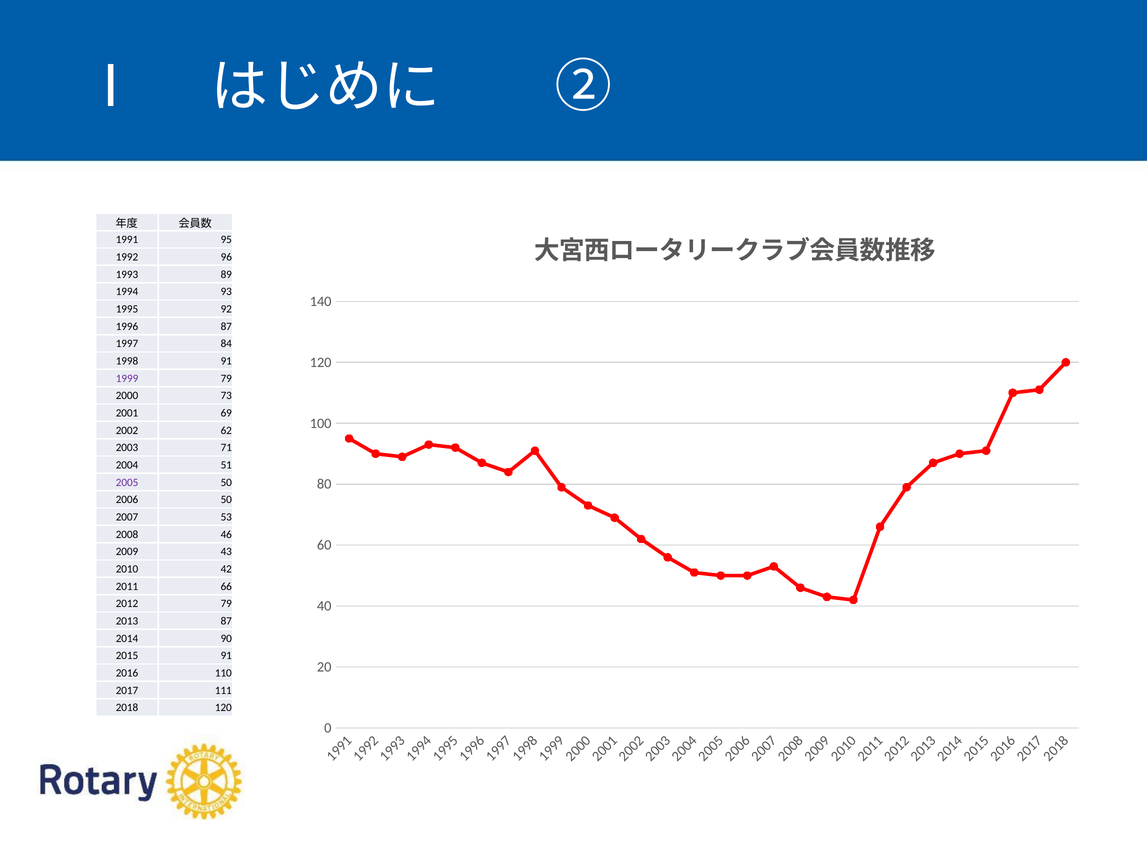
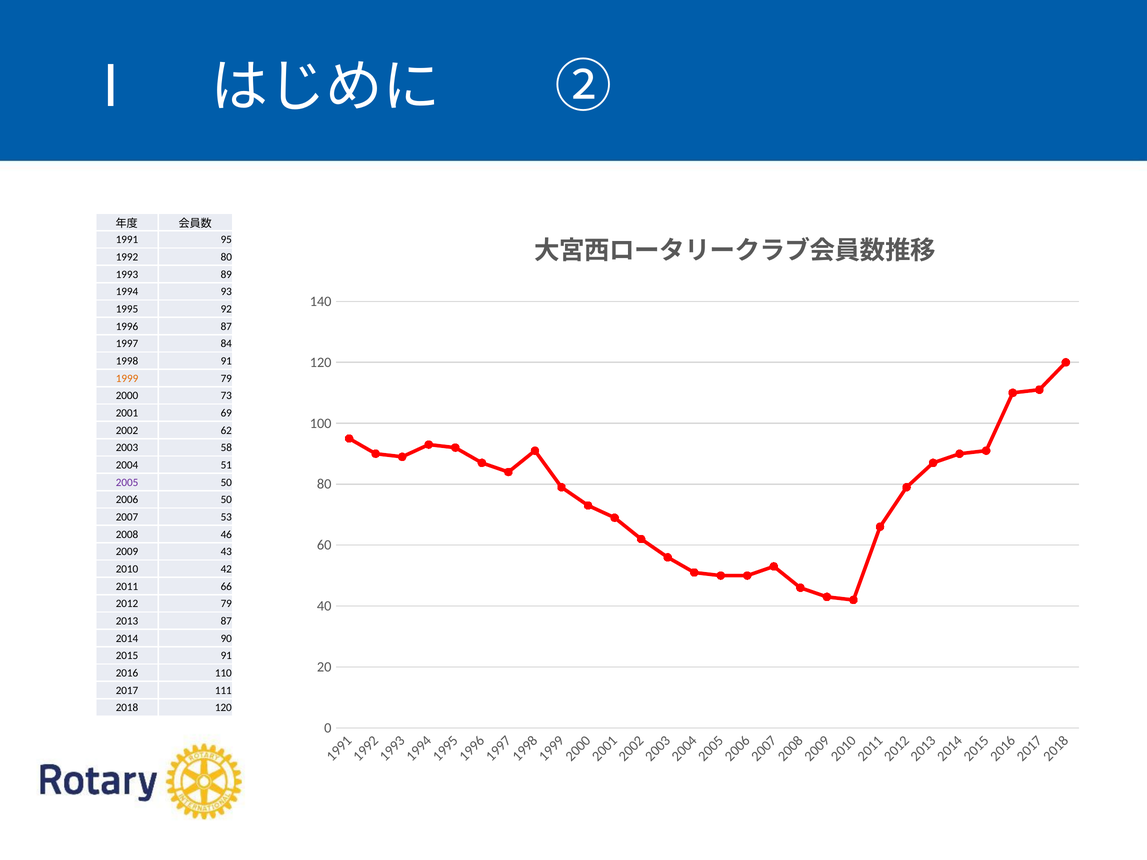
1992 96: 96 -> 80
1999 colour: purple -> orange
71: 71 -> 58
